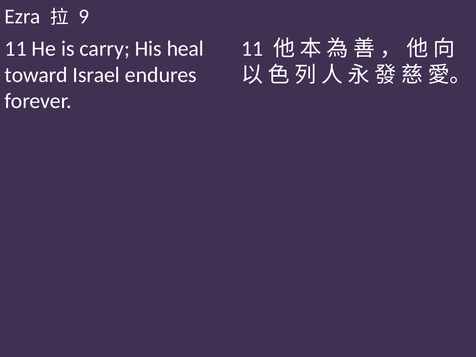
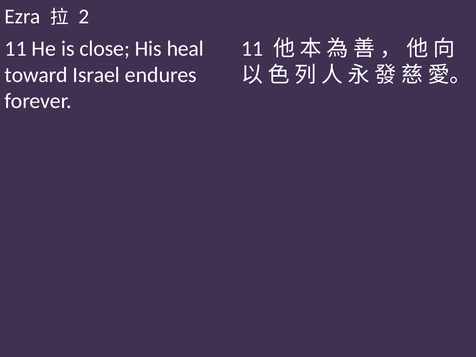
9: 9 -> 2
carry: carry -> close
